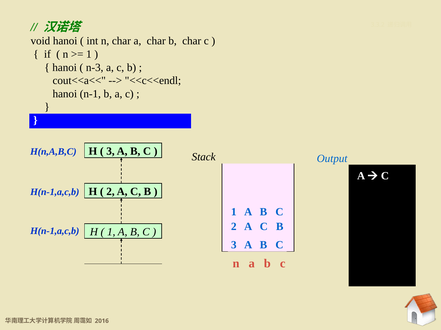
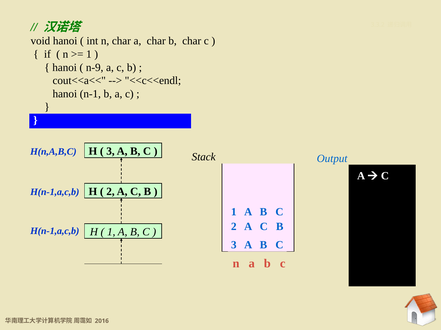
n-3: n-3 -> n-9
